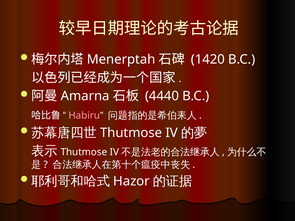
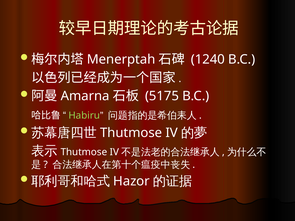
1420: 1420 -> 1240
4440: 4440 -> 5175
Habiru colour: pink -> light green
